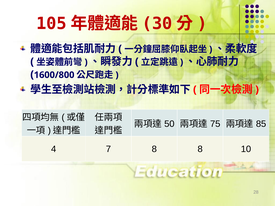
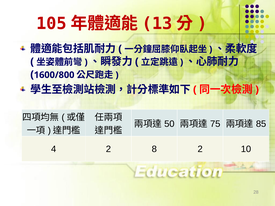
30: 30 -> 13
4 7: 7 -> 2
8 8: 8 -> 2
